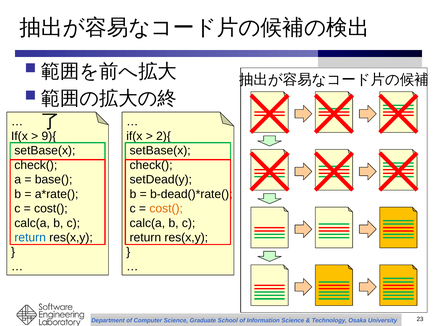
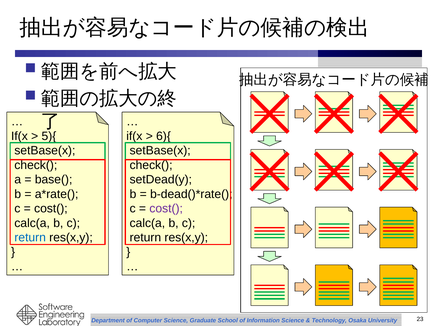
9){: 9){ -> 5){
2){: 2){ -> 6){
cost( at (166, 208) colour: orange -> purple
